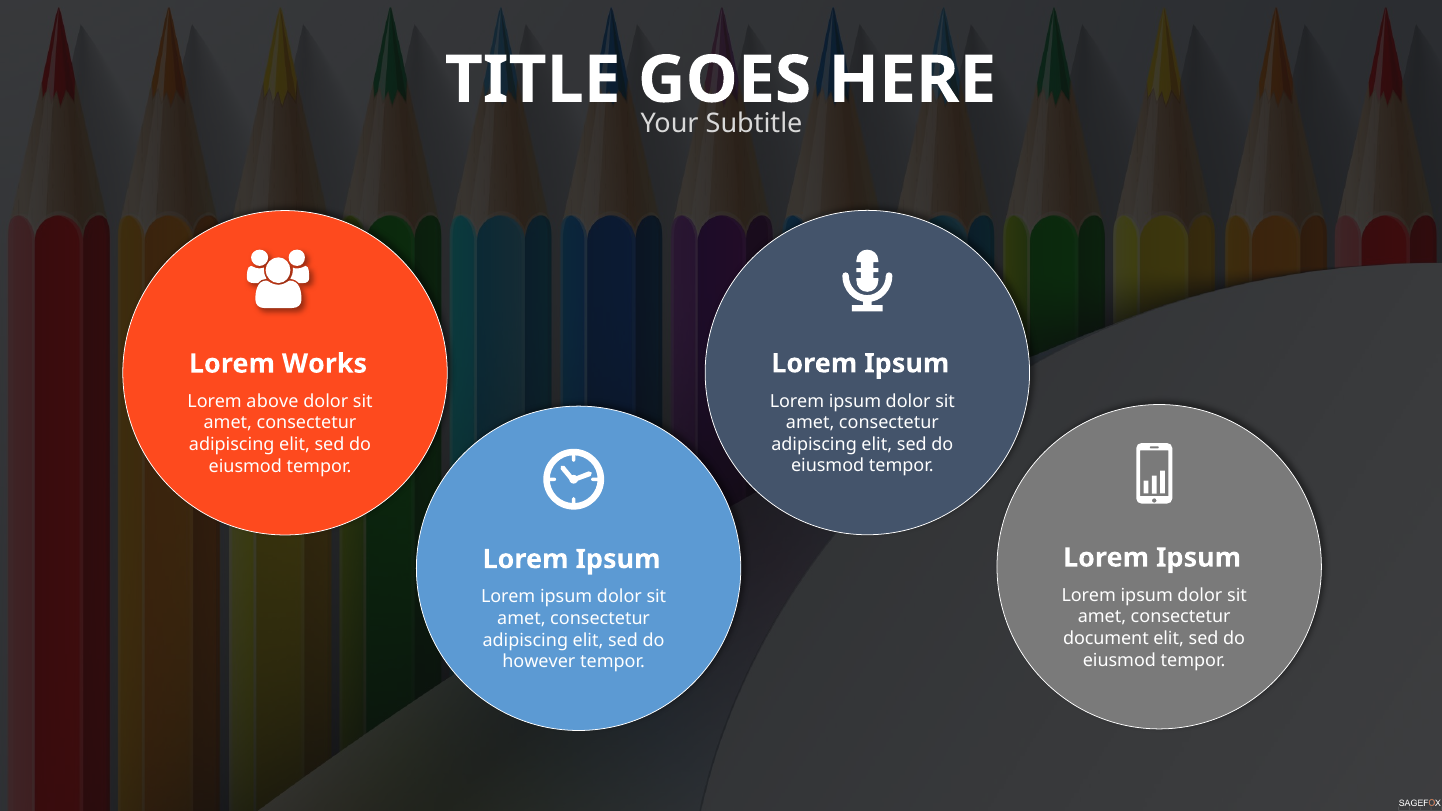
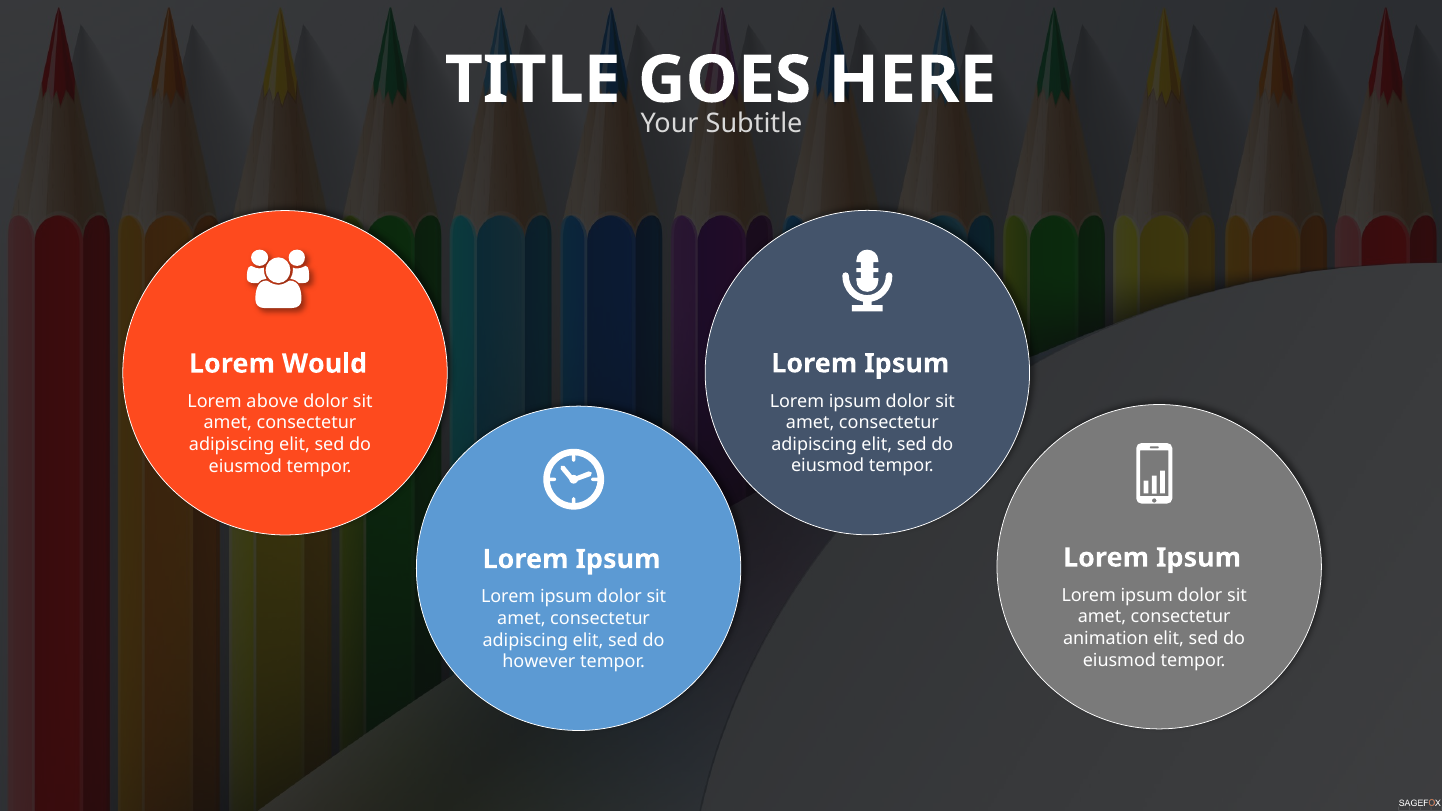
Works: Works -> Would
document: document -> animation
